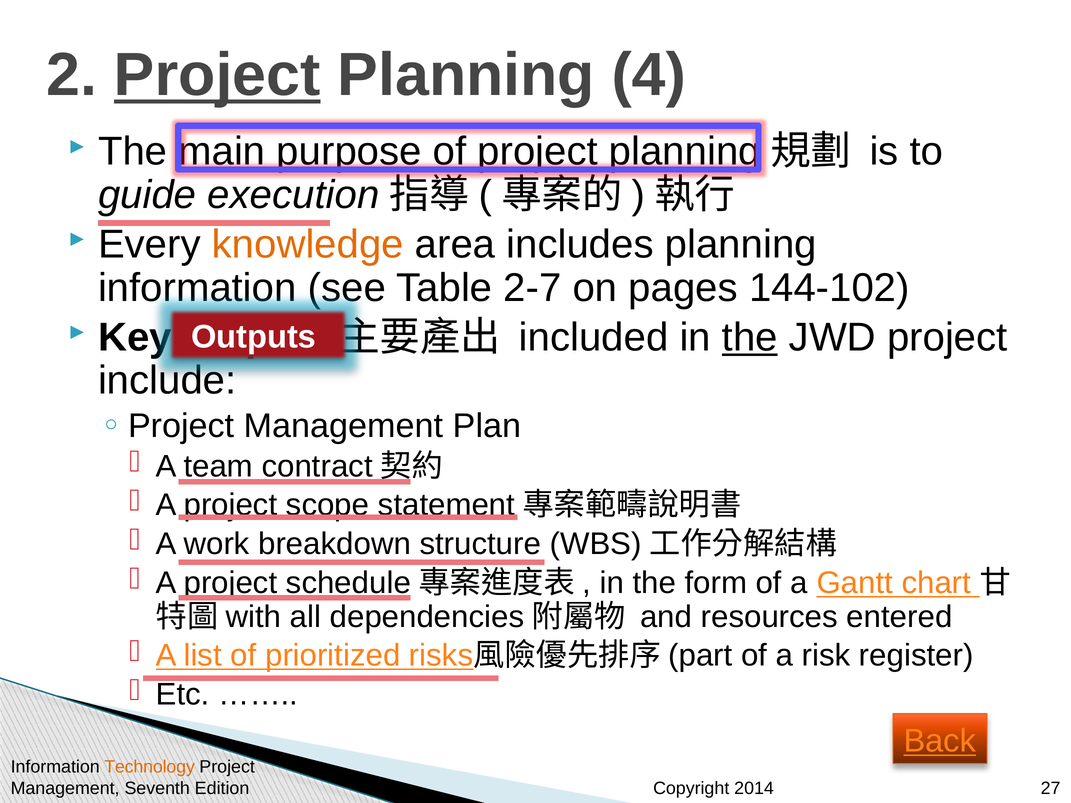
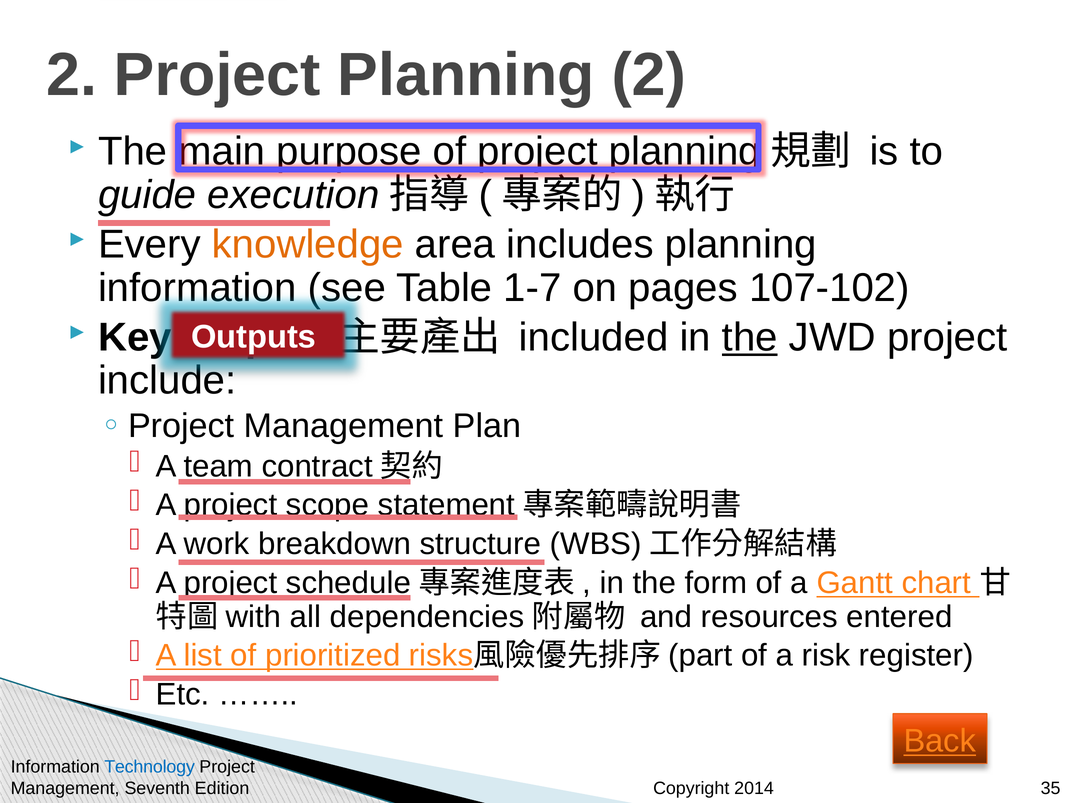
Project at (217, 75) underline: present -> none
Planning 4: 4 -> 2
2-7: 2-7 -> 1-7
144-102: 144-102 -> 107-102
Technology colour: orange -> blue
27: 27 -> 35
